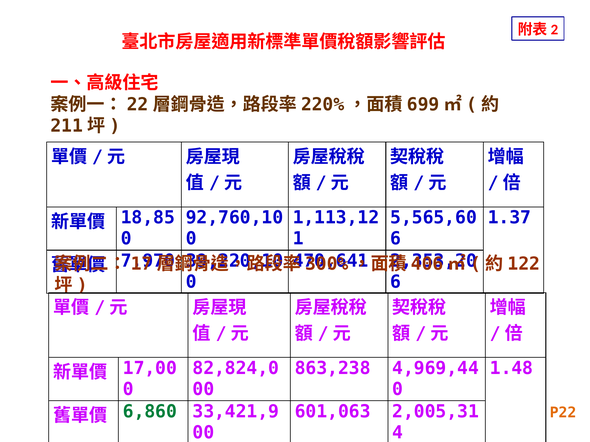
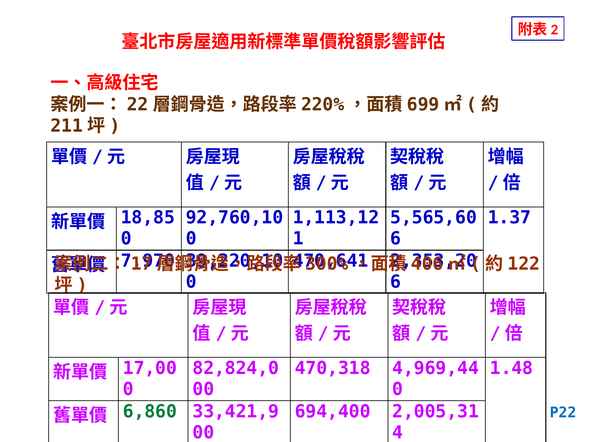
863,238: 863,238 -> 470,318
601,063: 601,063 -> 694,400
P22 colour: orange -> blue
